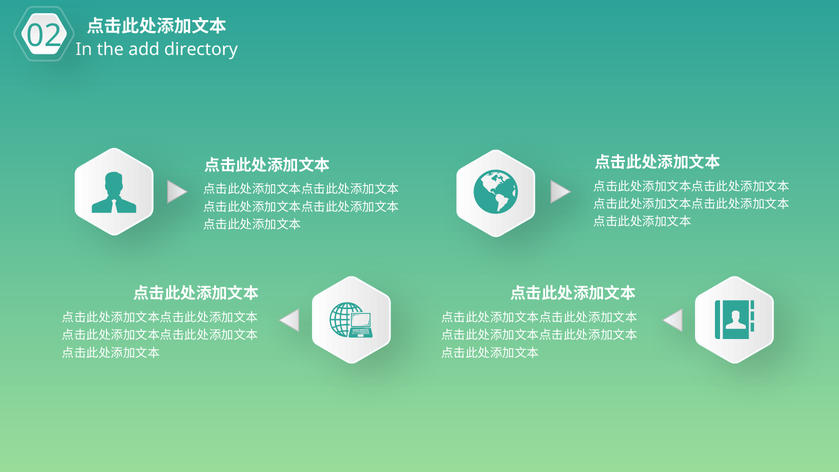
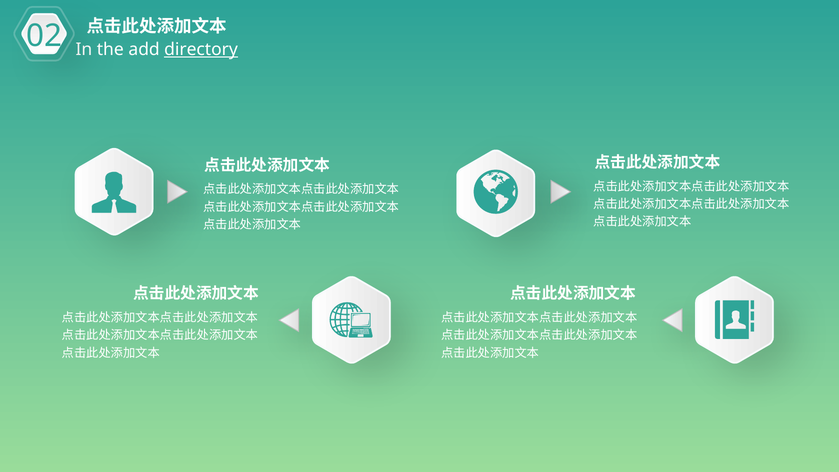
directory underline: none -> present
